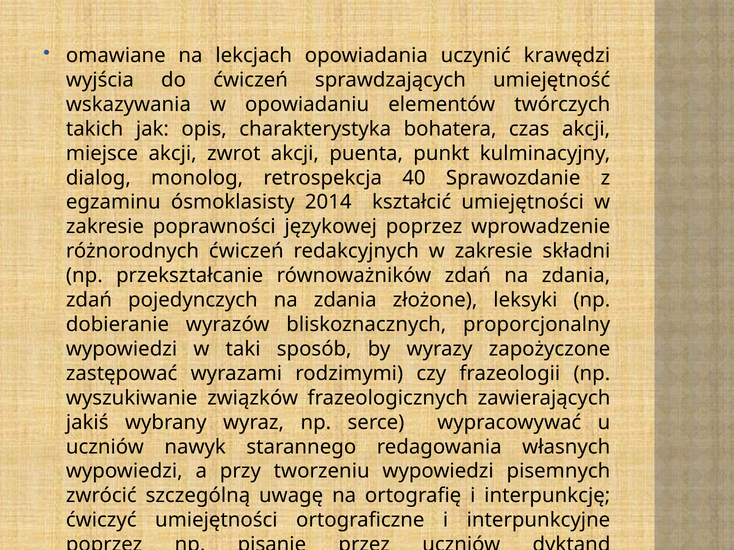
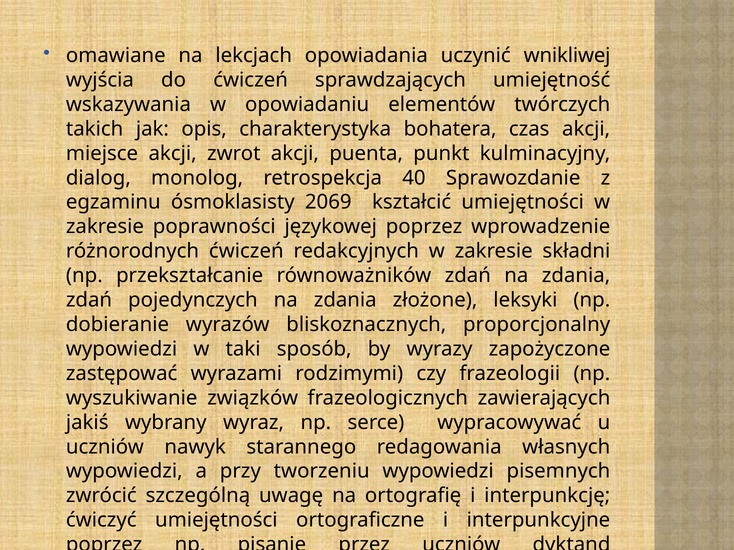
krawędzi: krawędzi -> wnikliwej
2014: 2014 -> 2069
